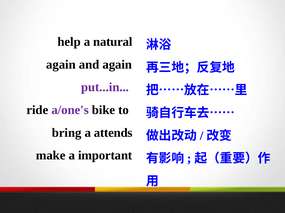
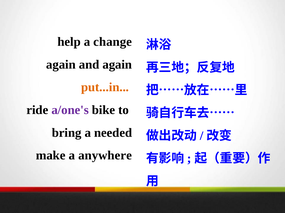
natural: natural -> change
put...in colour: purple -> orange
attends: attends -> needed
important: important -> anywhere
